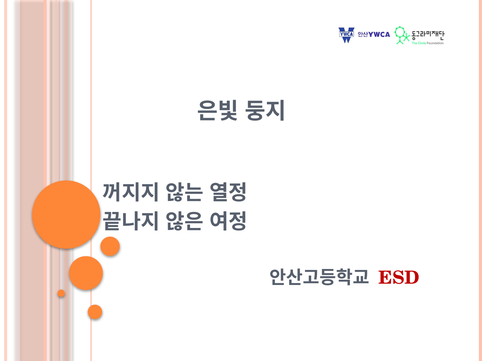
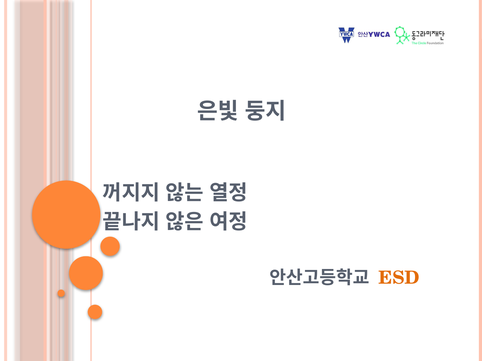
ESD colour: red -> orange
